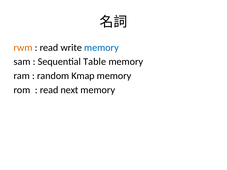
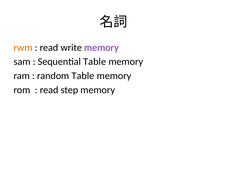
memory at (101, 48) colour: blue -> purple
random Kmap: Kmap -> Table
next: next -> step
